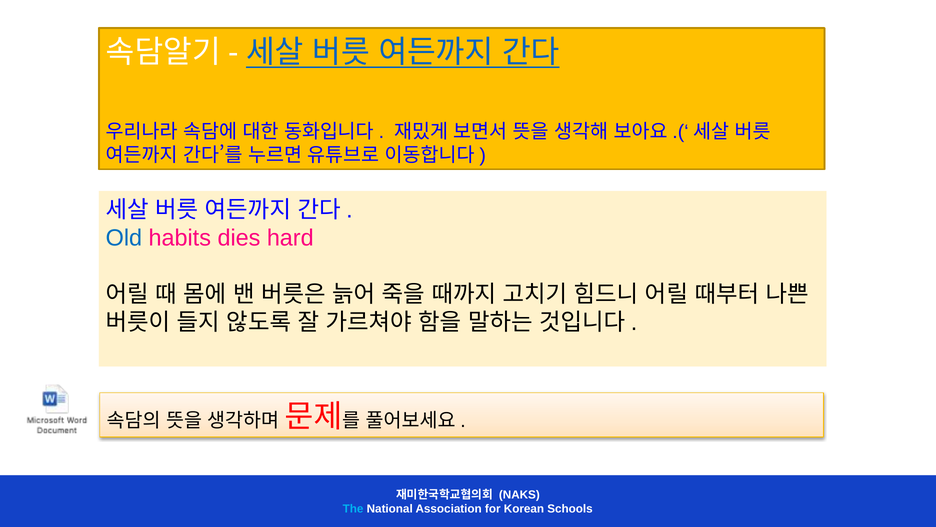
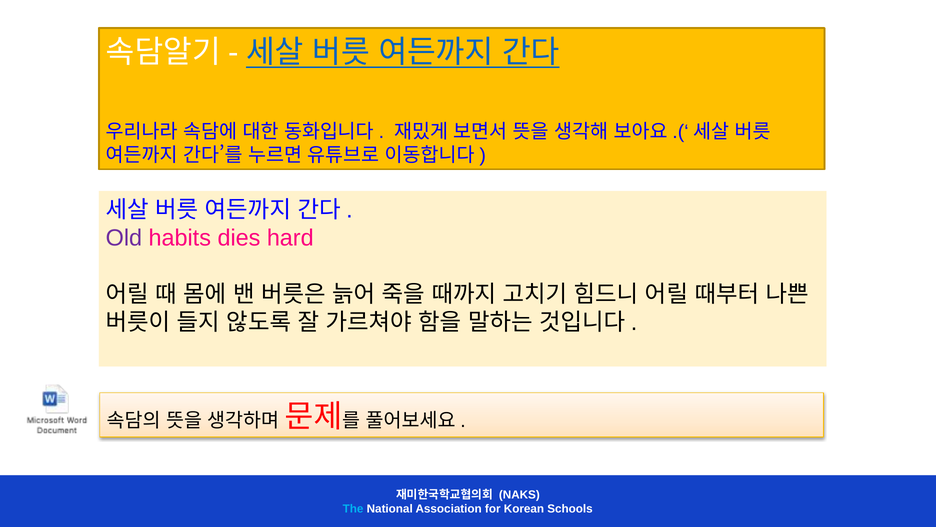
Old colour: blue -> purple
